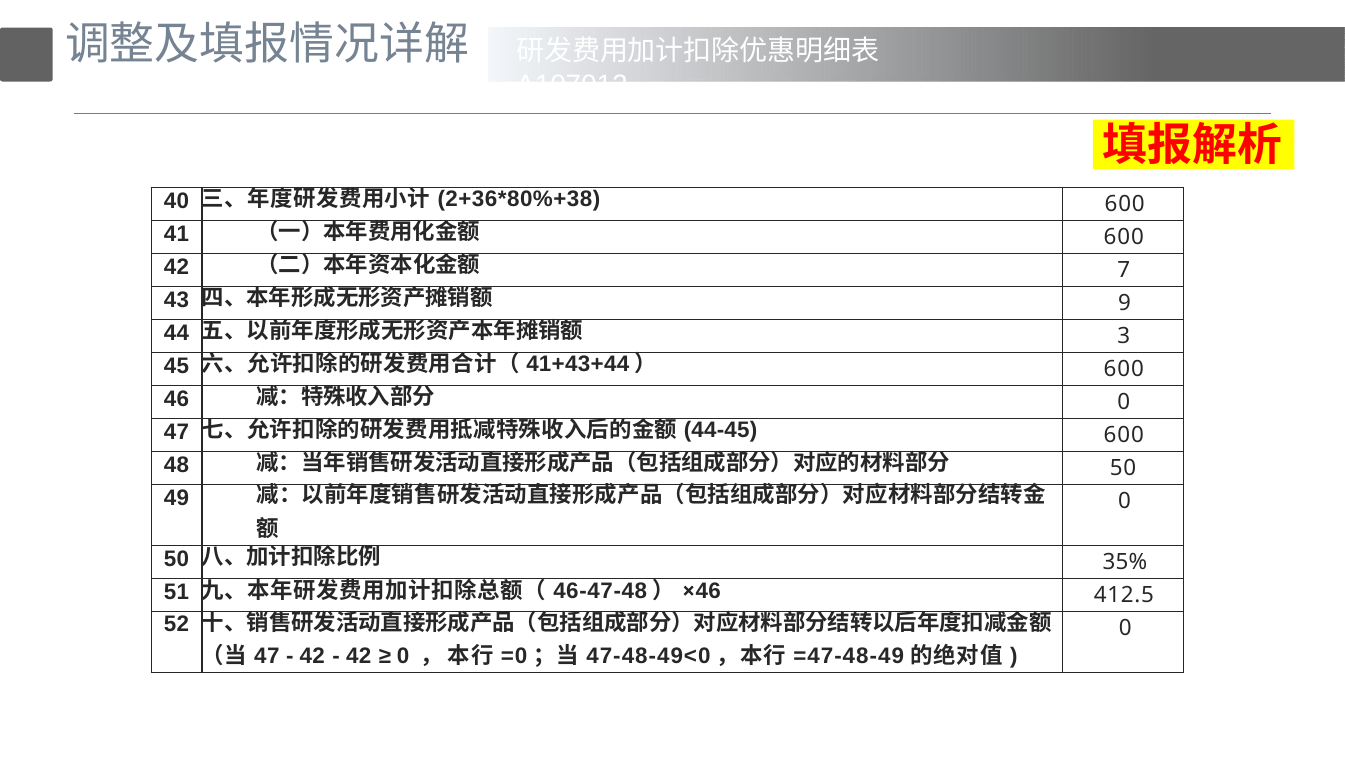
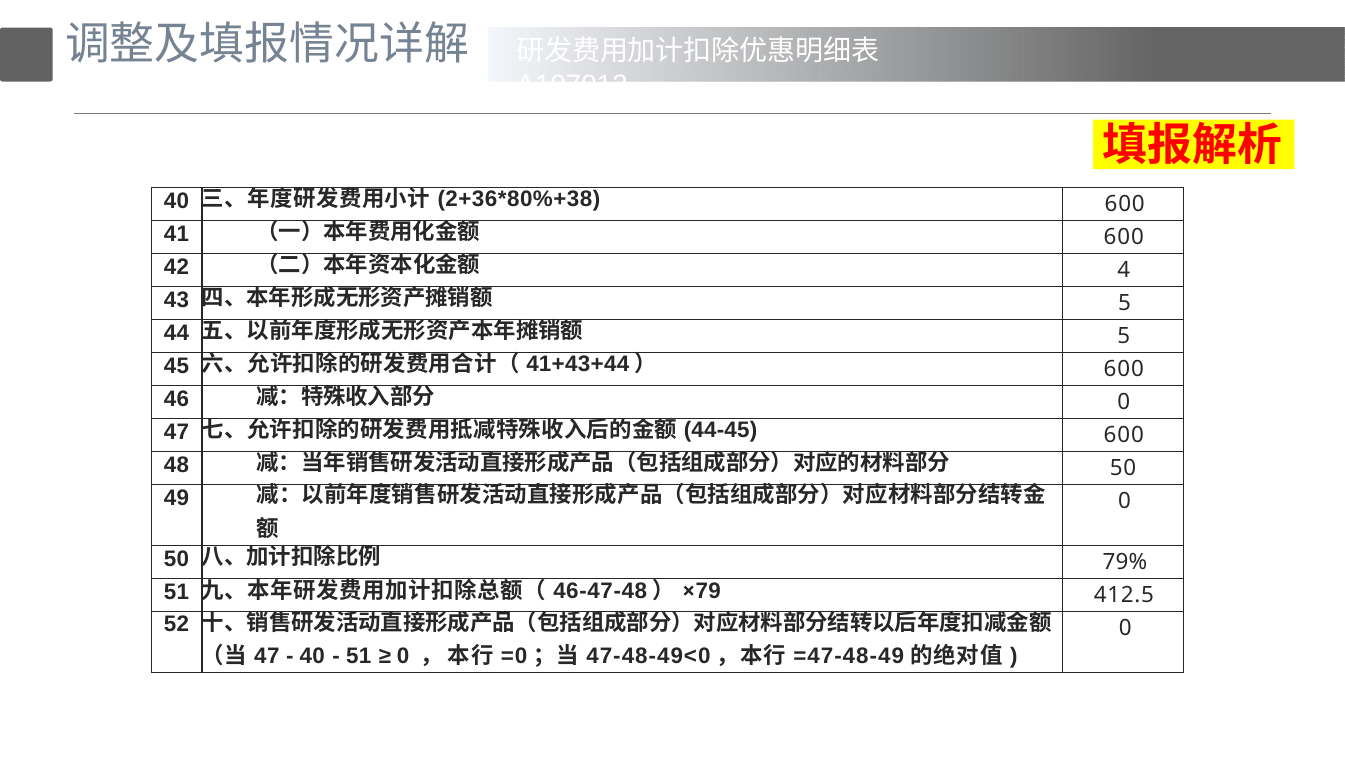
7: 7 -> 4
9 at (1125, 303): 9 -> 5
3 at (1124, 336): 3 -> 5
35%: 35% -> 79%
46 at (708, 591): 46 -> 79
42 at (312, 656): 42 -> 40
42 at (359, 656): 42 -> 51
